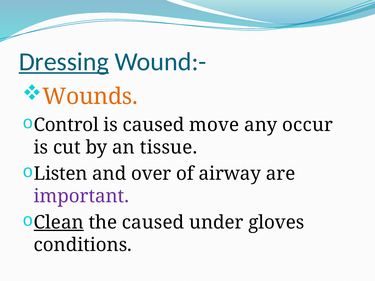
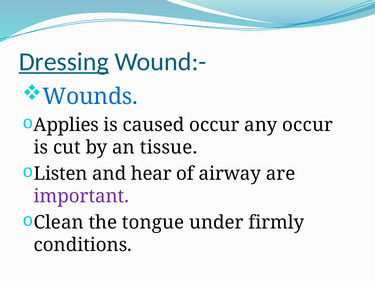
Wounds colour: orange -> blue
Control: Control -> Applies
caused move: move -> occur
over: over -> hear
Clean underline: present -> none
the caused: caused -> tongue
gloves: gloves -> firmly
